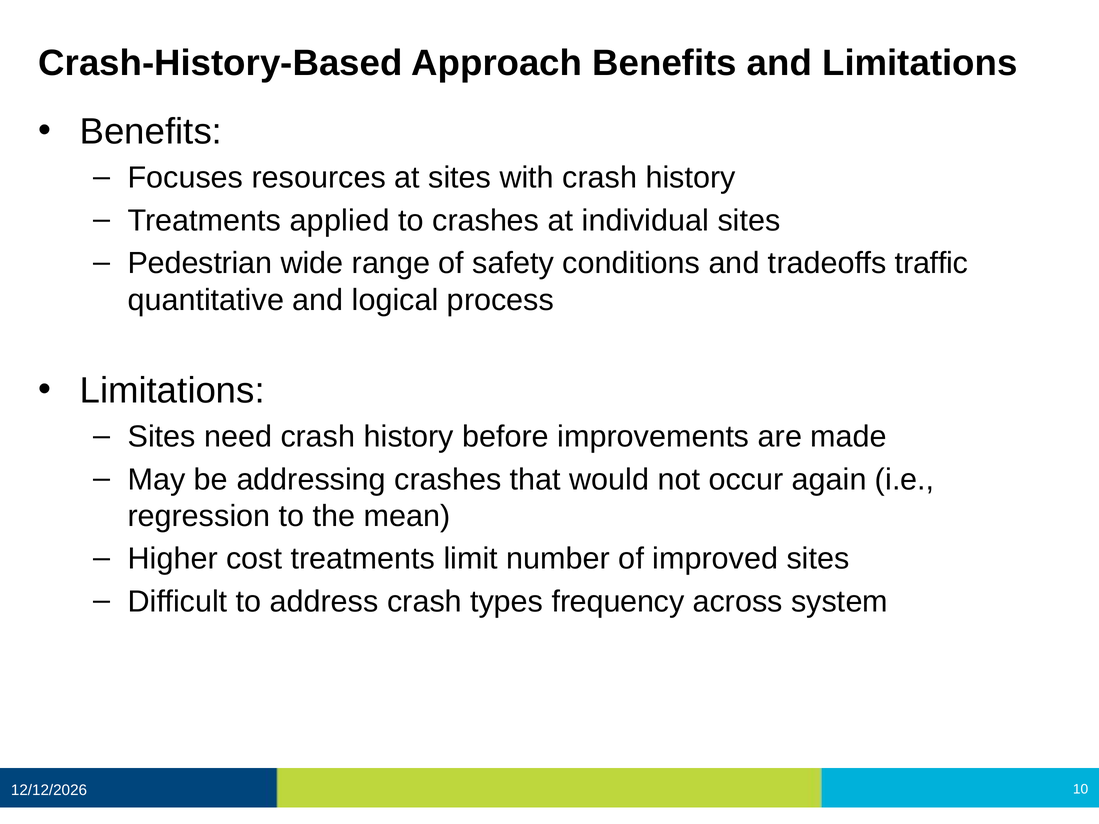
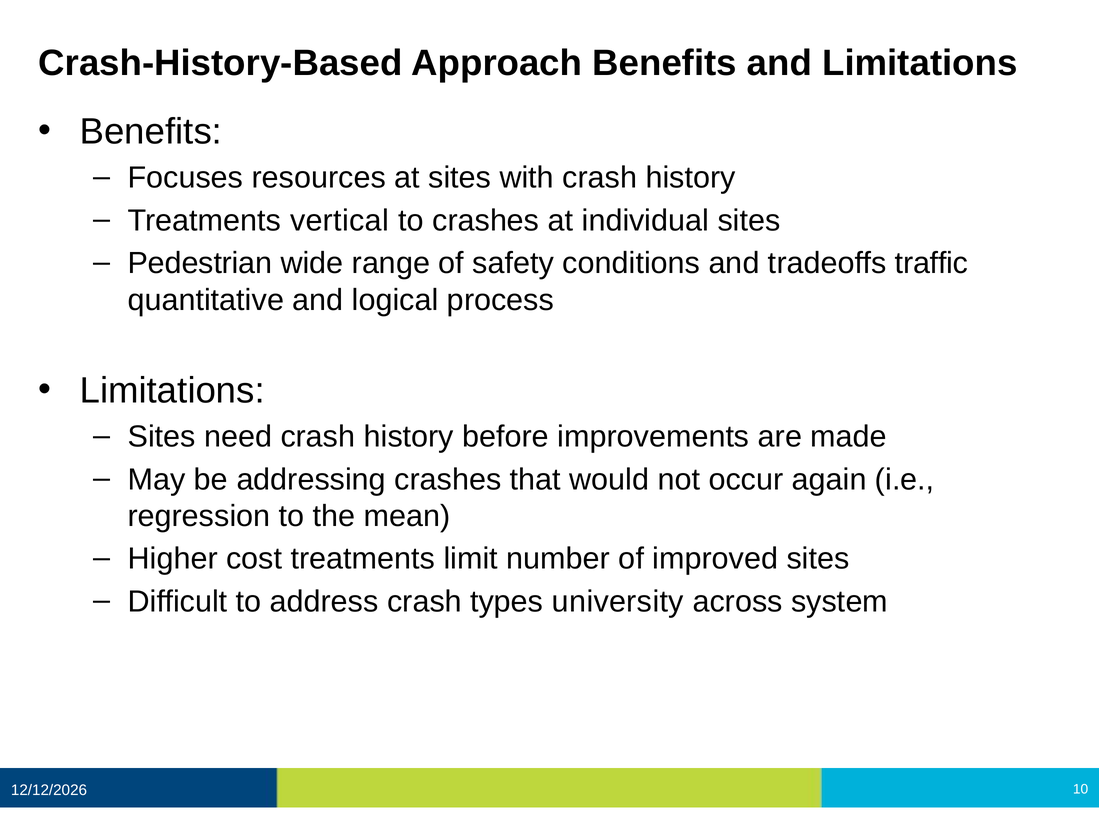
applied: applied -> vertical
frequency: frequency -> university
